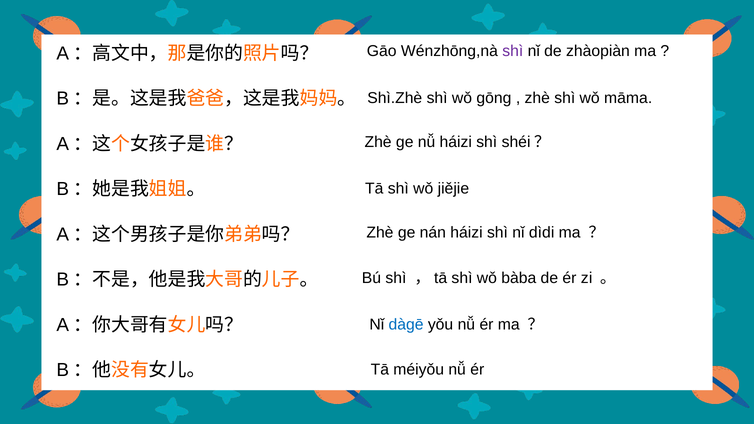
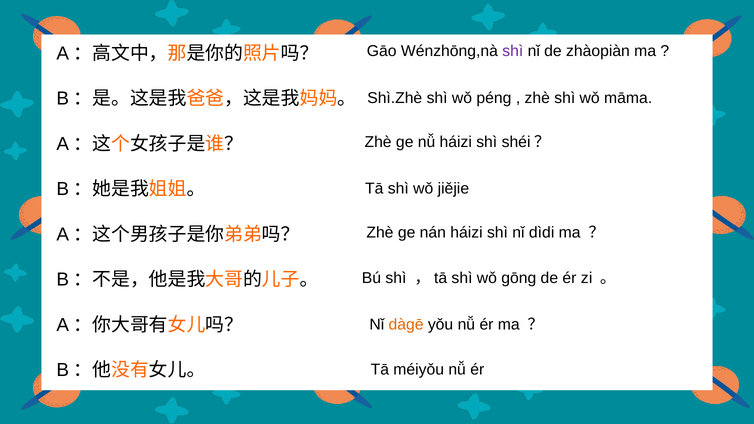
gōng: gōng -> péng
bàba: bàba -> gōng
dàgē colour: blue -> orange
